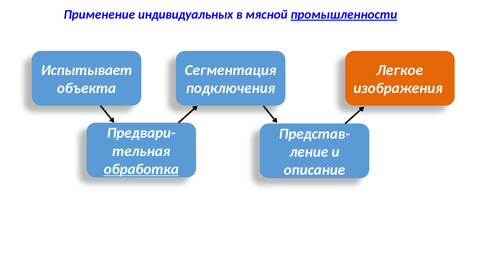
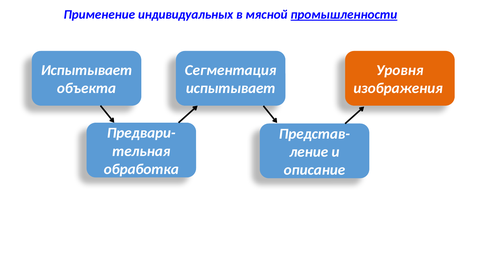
Легкое: Легкое -> Уровня
подключения at (231, 88): подключения -> испытывает
обработка underline: present -> none
